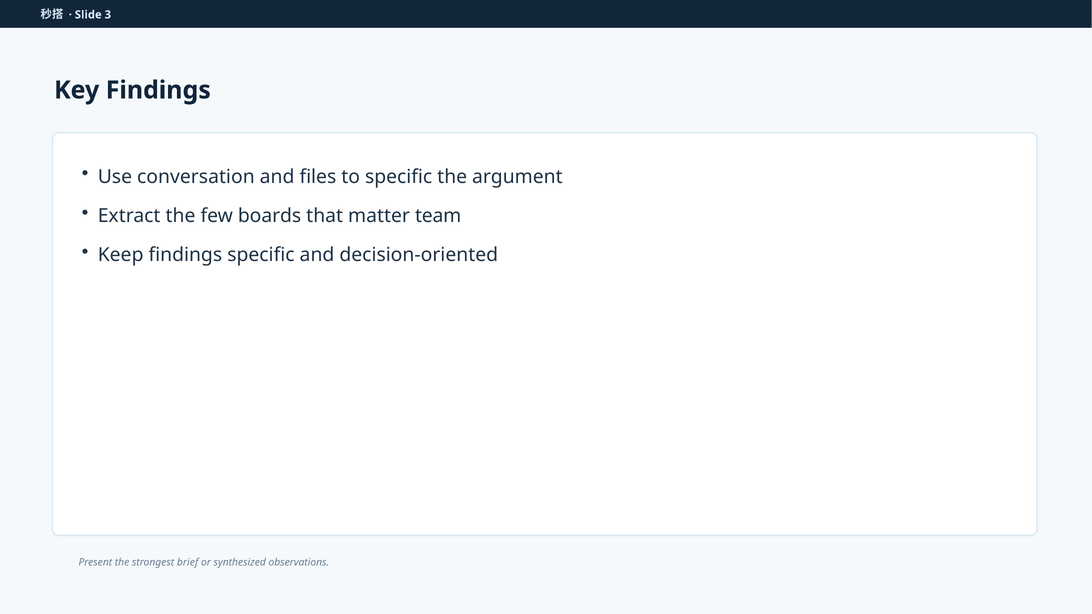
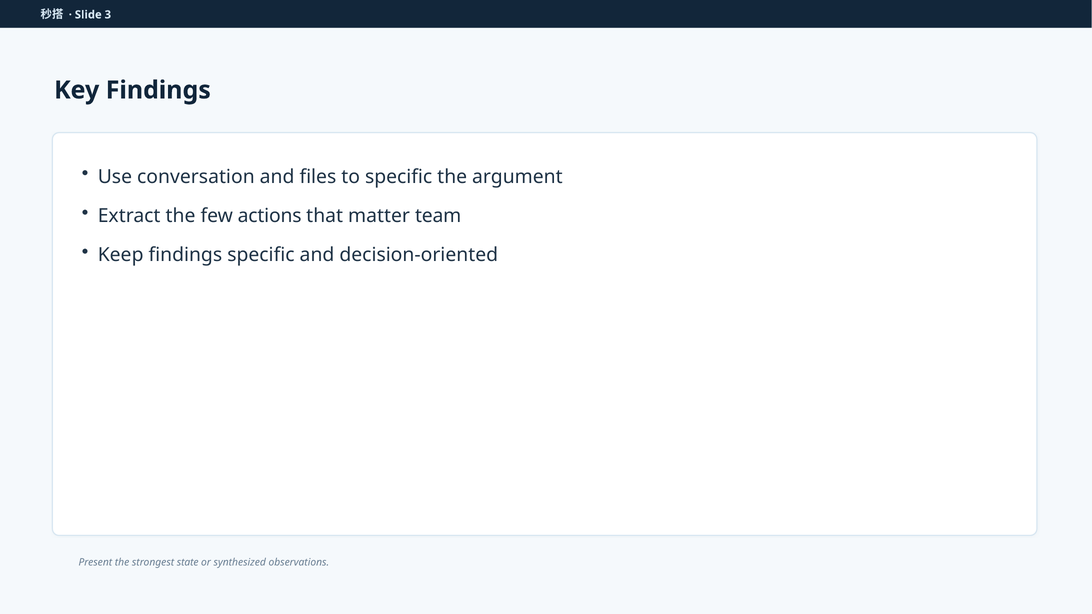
boards: boards -> actions
brief: brief -> state
